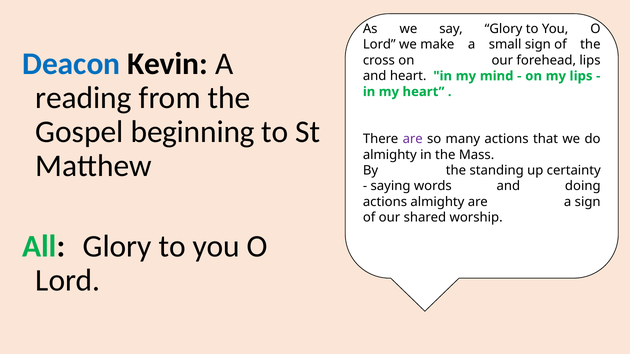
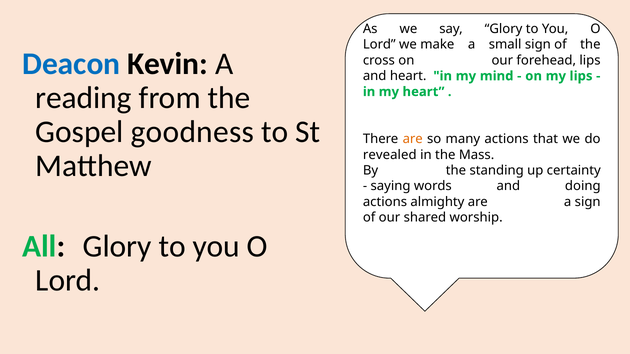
beginning: beginning -> goodness
are at (413, 139) colour: purple -> orange
almighty at (390, 155): almighty -> revealed
